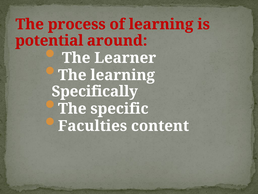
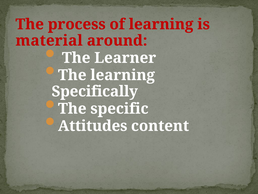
potential: potential -> material
Faculties: Faculties -> Attitudes
